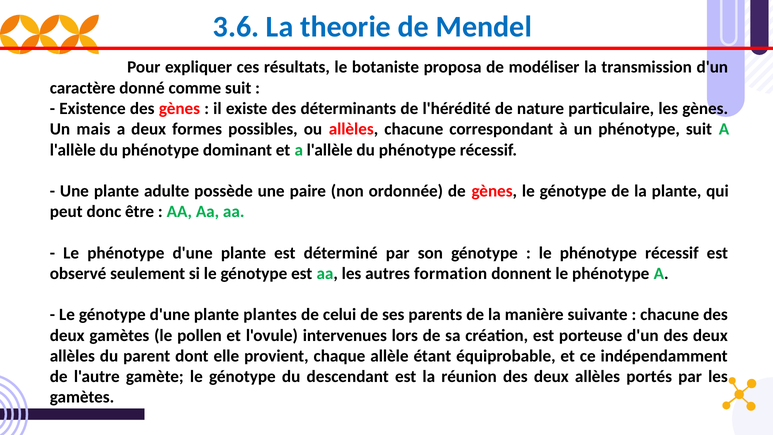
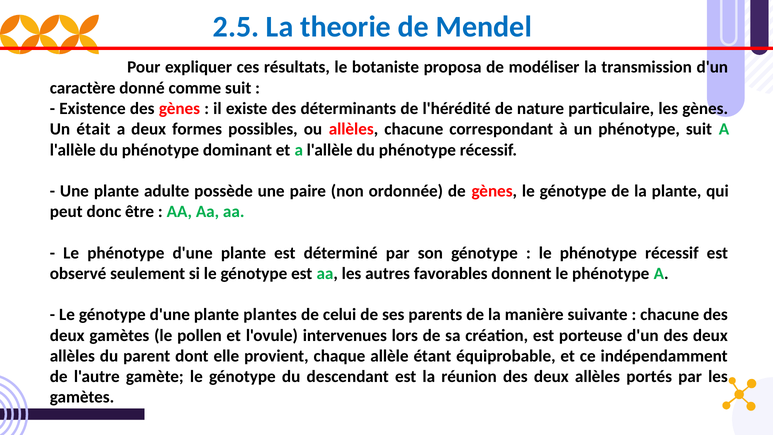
3.6: 3.6 -> 2.5
mais: mais -> était
formation: formation -> favorables
